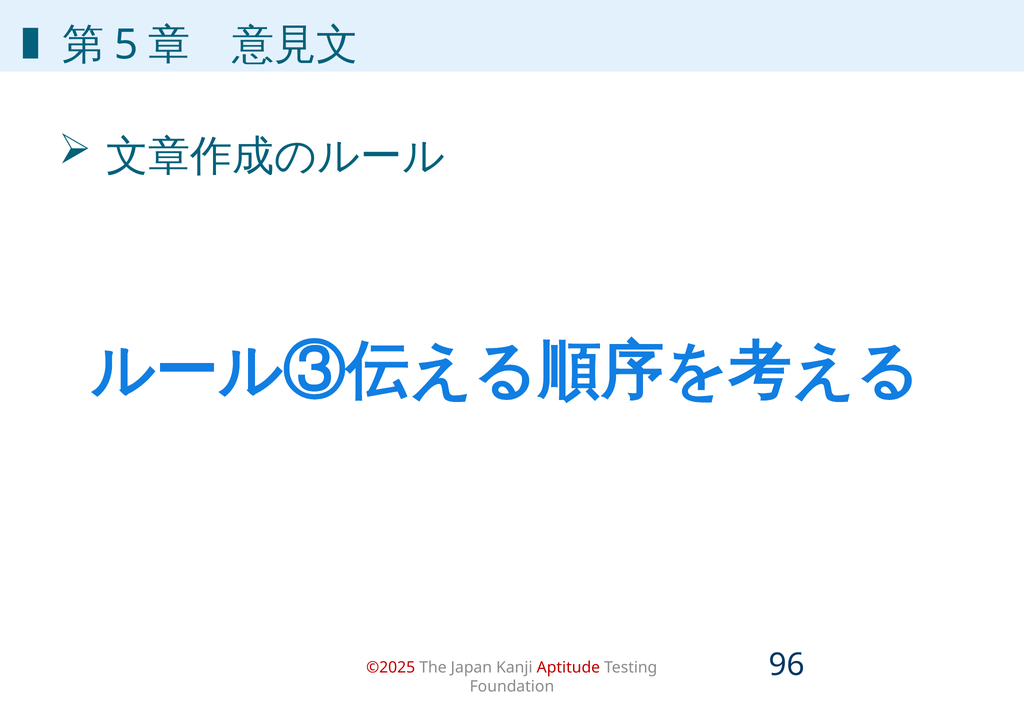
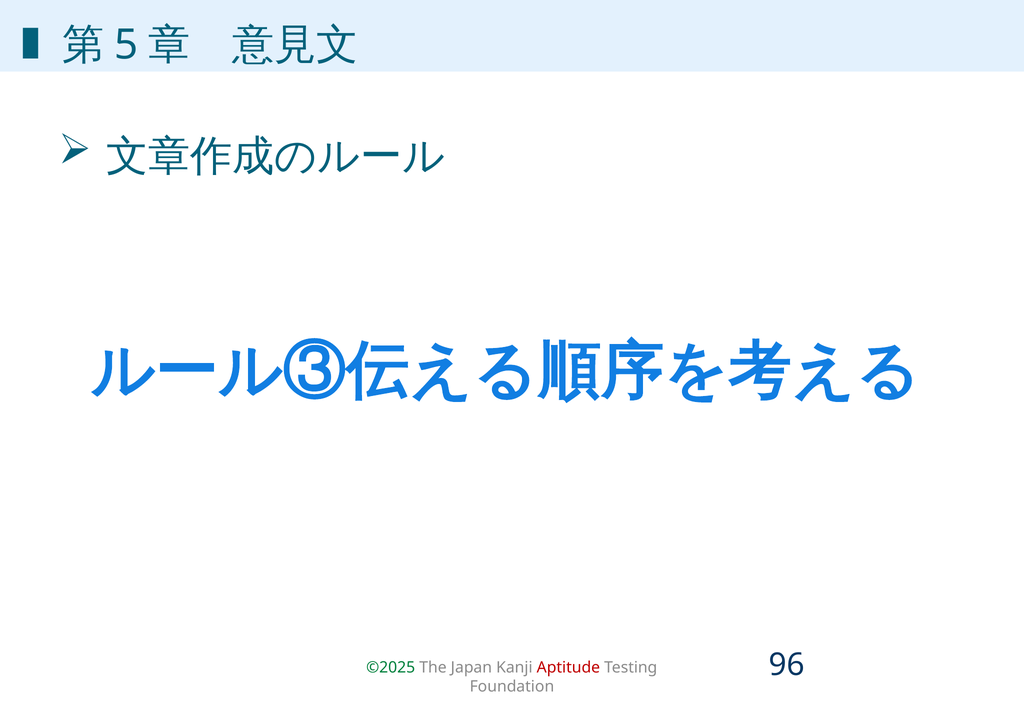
©2025 colour: red -> green
